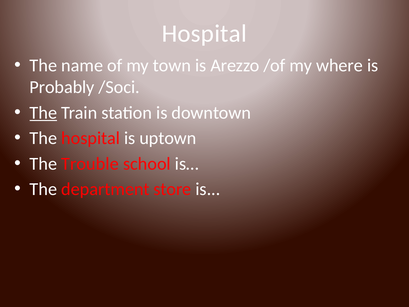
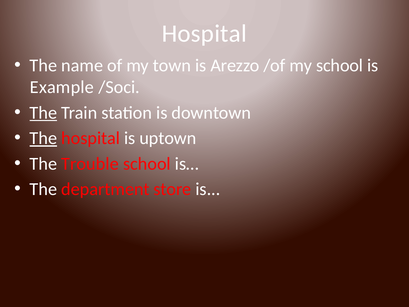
my where: where -> school
Probably: Probably -> Example
The at (43, 138) underline: none -> present
